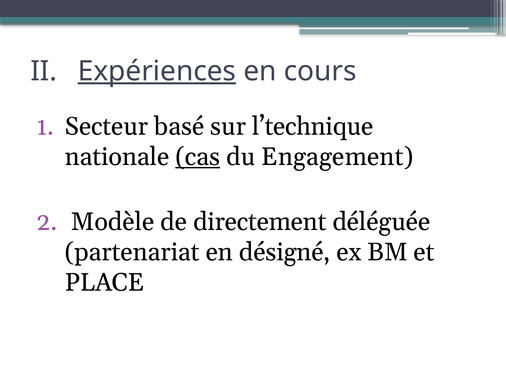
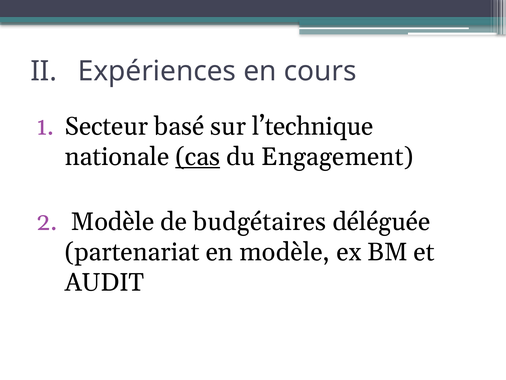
Expériences underline: present -> none
directement: directement -> budgétaires
en désigné: désigné -> modèle
PLACE: PLACE -> AUDIT
